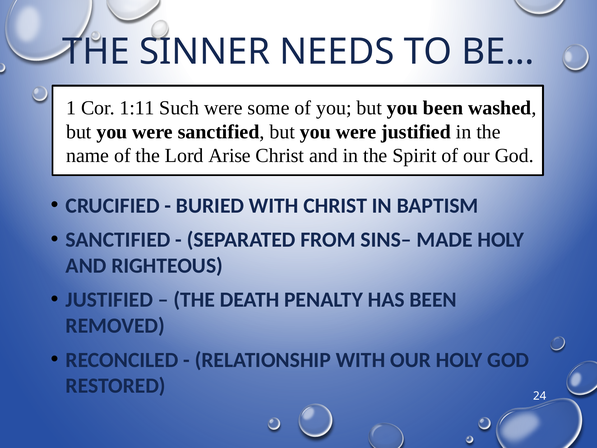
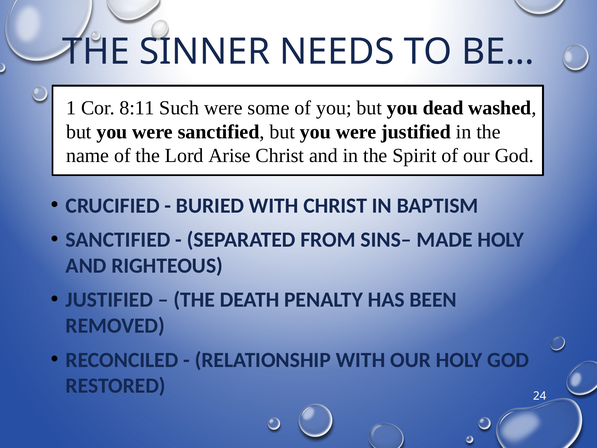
1:11: 1:11 -> 8:11
you been: been -> dead
